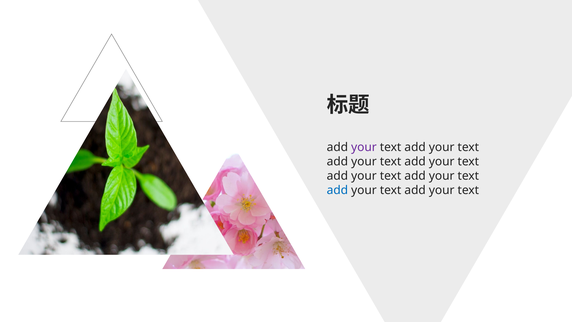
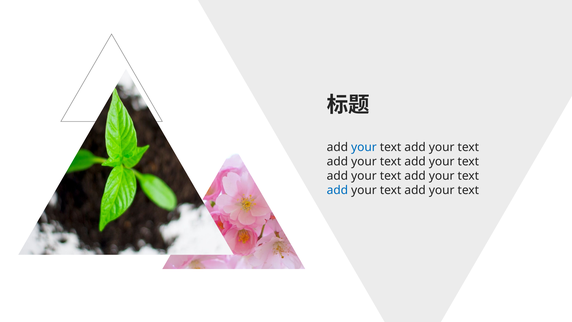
your at (364, 147) colour: purple -> blue
